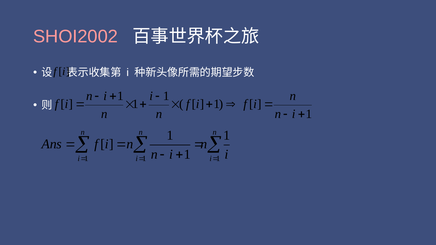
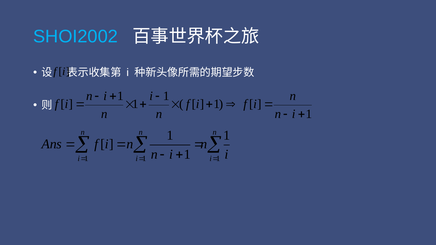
SHOI2002 colour: pink -> light blue
